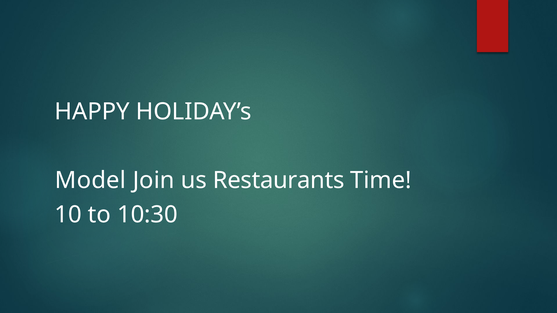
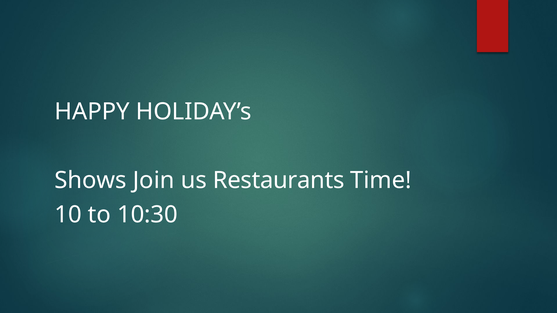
Model: Model -> Shows
